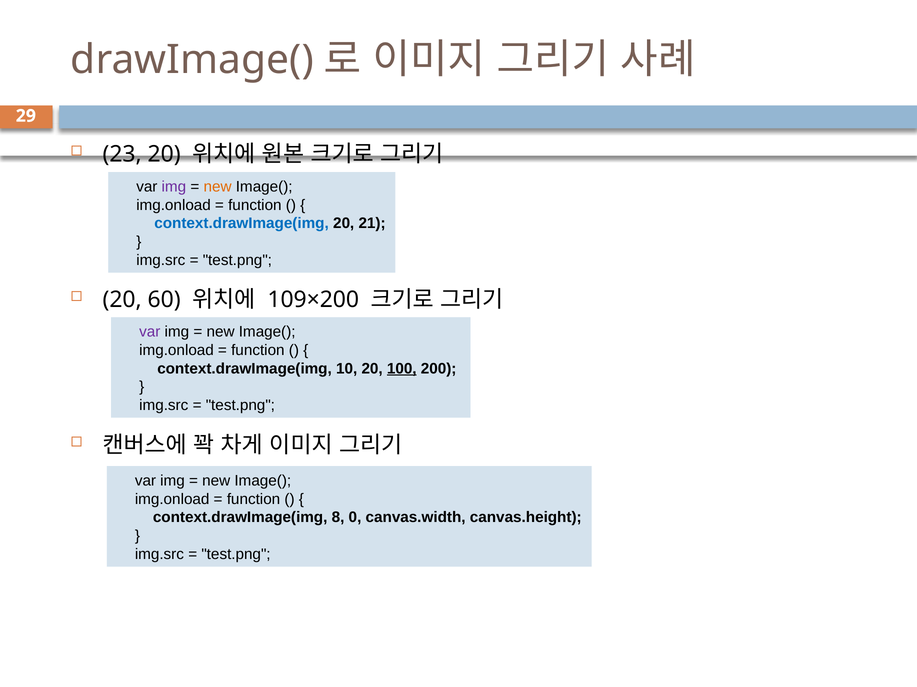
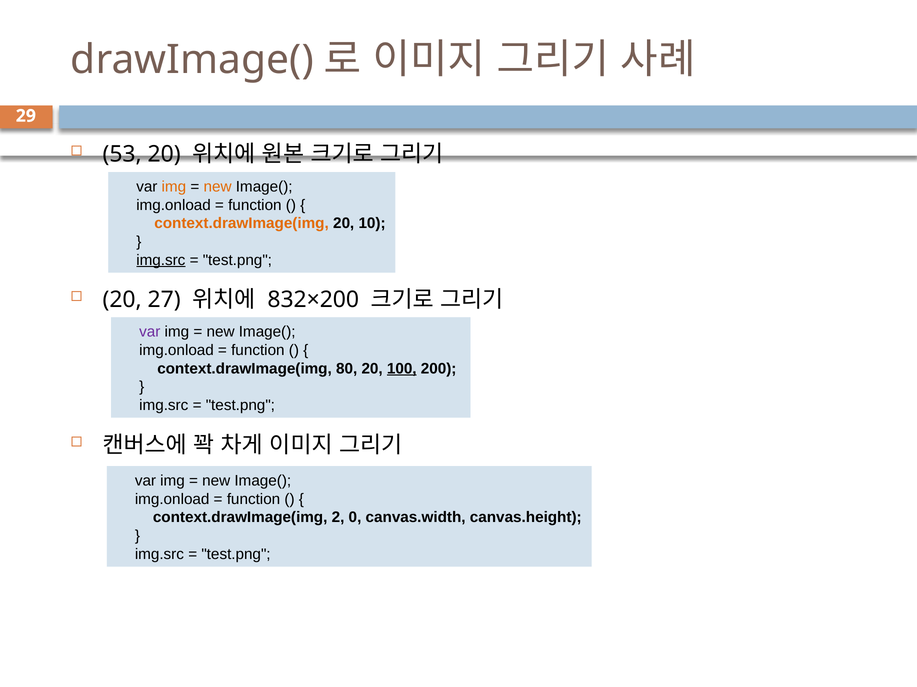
23: 23 -> 53
img at (174, 187) colour: purple -> orange
context.drawImage(img at (242, 224) colour: blue -> orange
21: 21 -> 10
img.src at (161, 260) underline: none -> present
60: 60 -> 27
109×200: 109×200 -> 832×200
10: 10 -> 80
8: 8 -> 2
